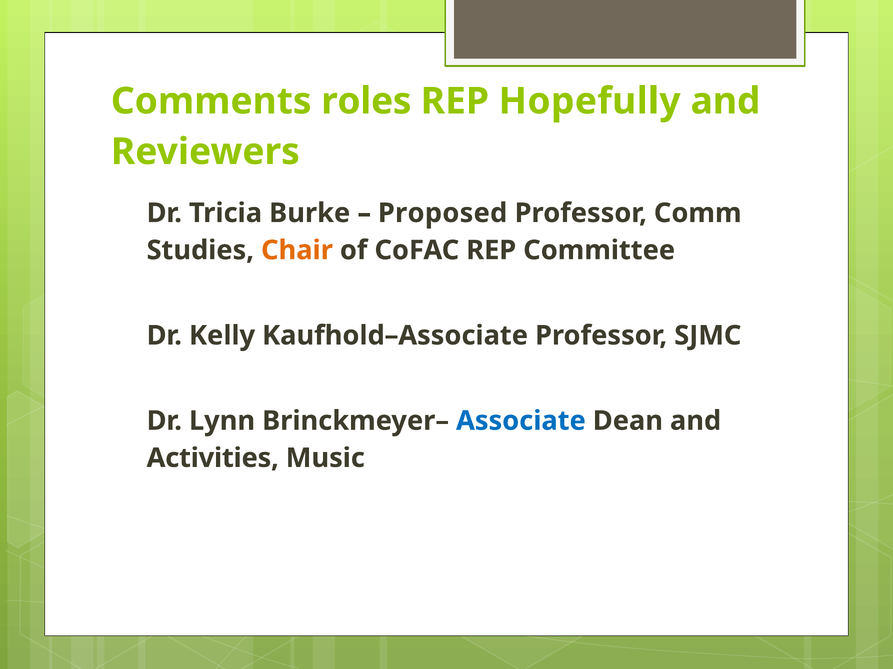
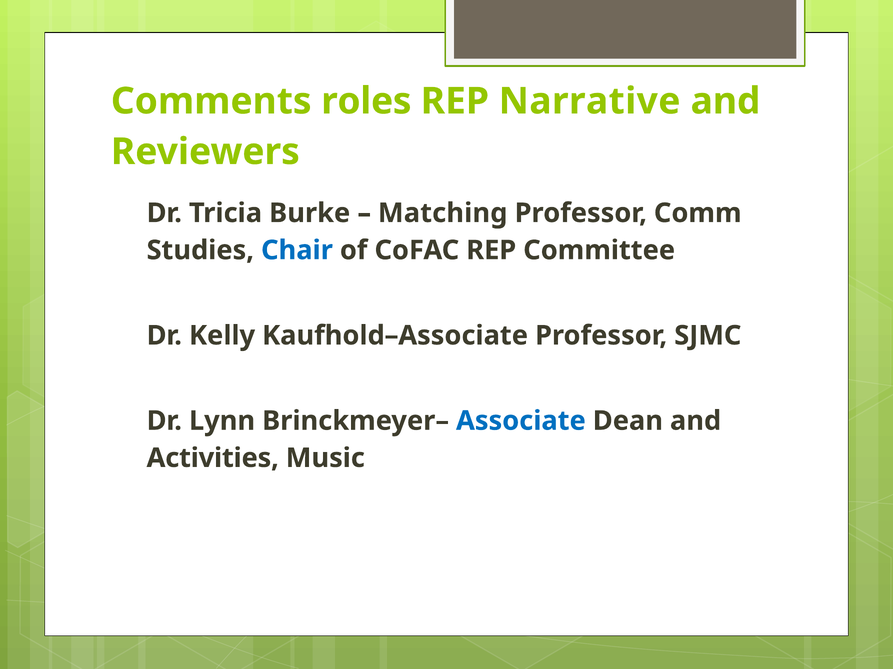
Hopefully: Hopefully -> Narrative
Proposed: Proposed -> Matching
Chair colour: orange -> blue
